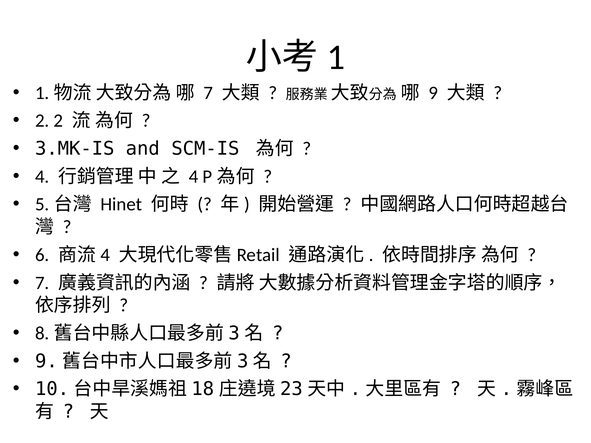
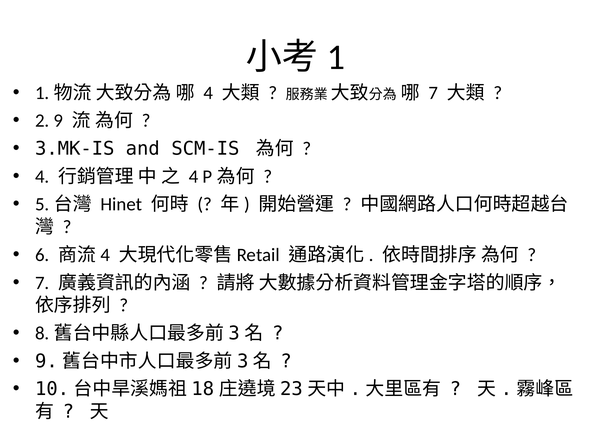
7 at (208, 93): 7 -> 4
9 at (433, 93): 9 -> 7
2 2: 2 -> 9
